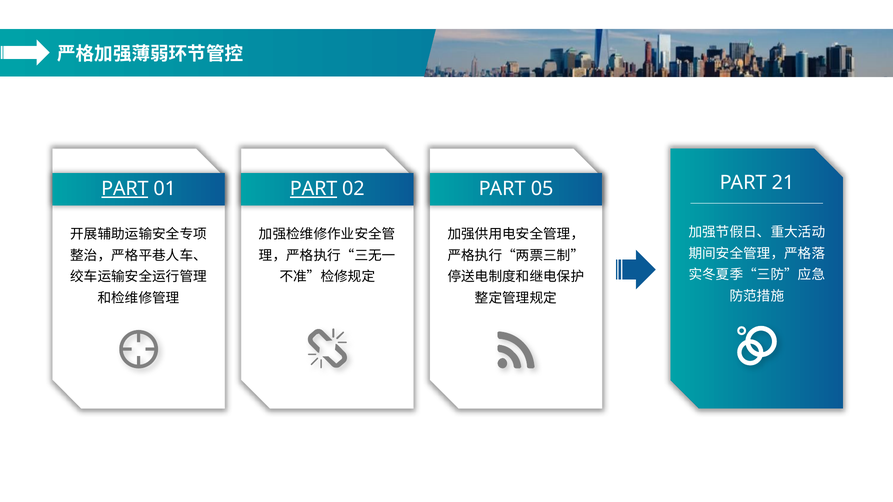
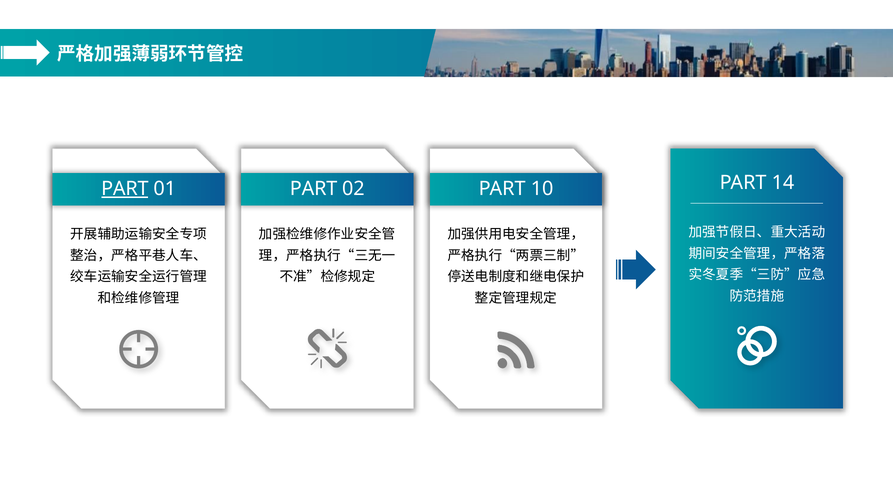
PART at (314, 189) underline: present -> none
05: 05 -> 10
21: 21 -> 14
